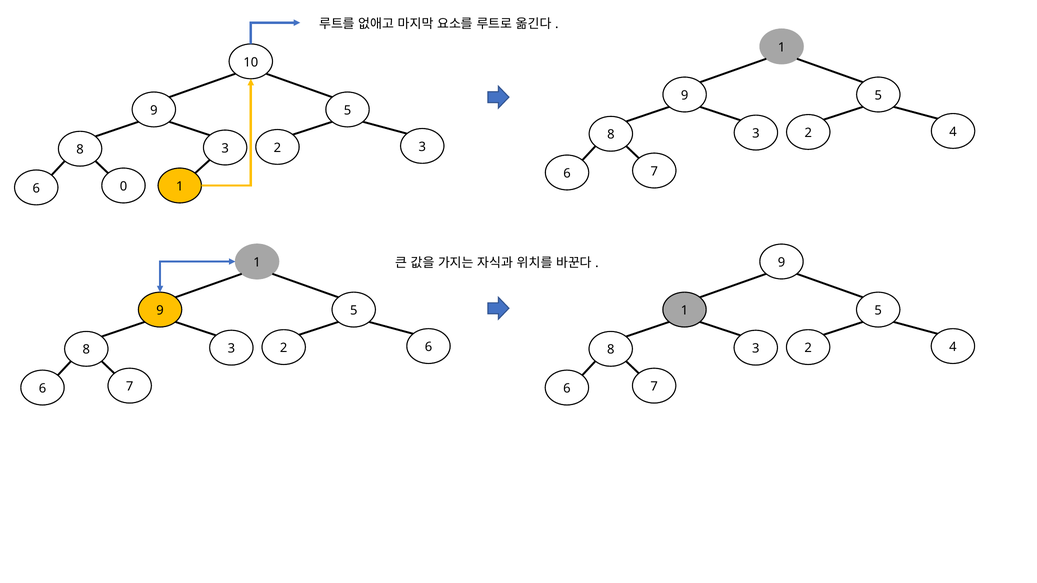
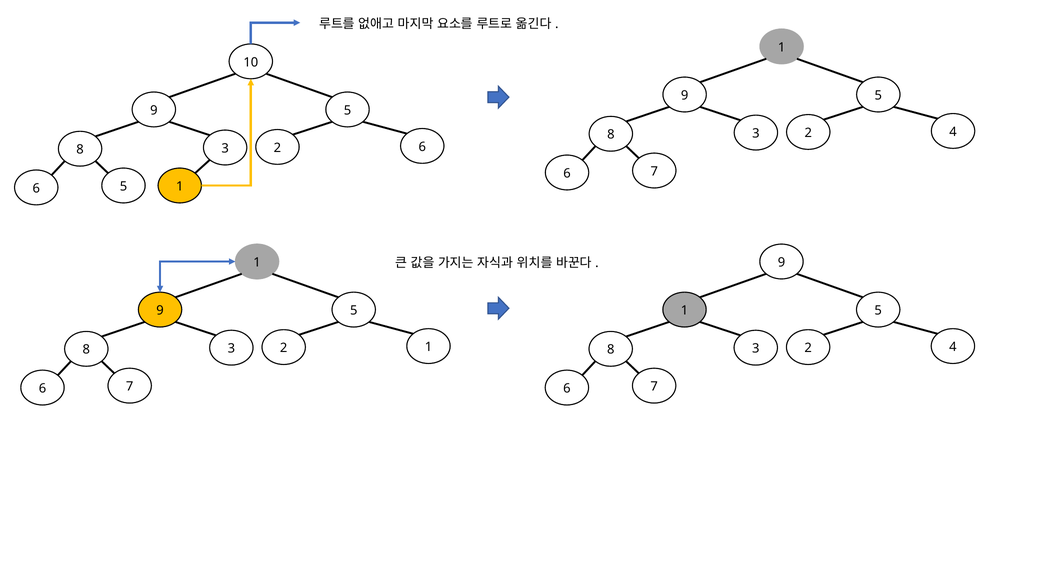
2 3: 3 -> 6
0 at (123, 186): 0 -> 5
2 6: 6 -> 1
